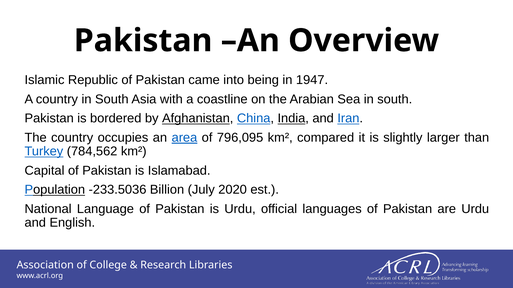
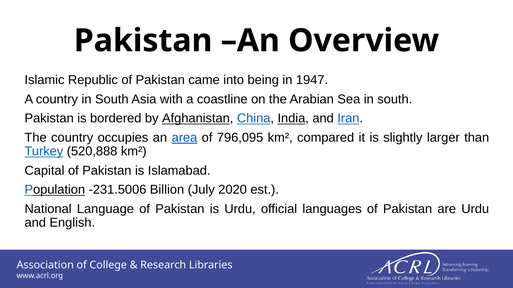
784,562: 784,562 -> 520,888
-233.5036: -233.5036 -> -231.5006
